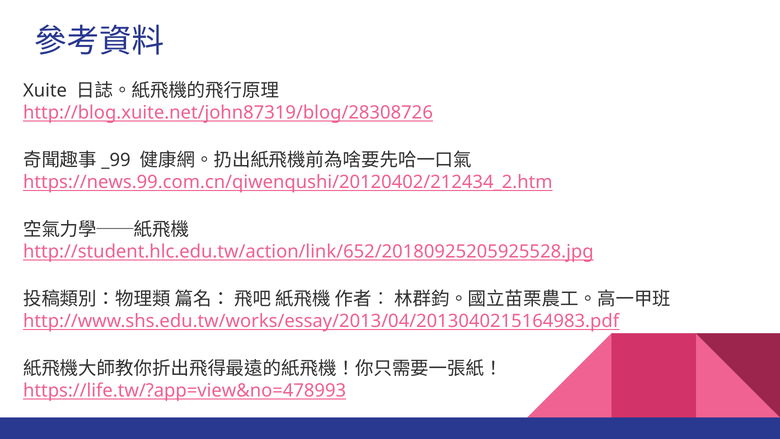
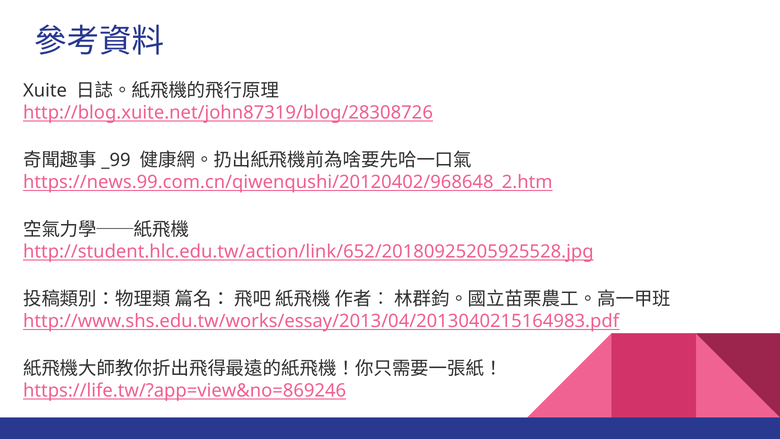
https://news.99.com.cn/qiwenqushi/20120402/212434_2.htm: https://news.99.com.cn/qiwenqushi/20120402/212434_2.htm -> https://news.99.com.cn/qiwenqushi/20120402/968648_2.htm
https://life.tw/?app=view&no=478993: https://life.tw/?app=view&no=478993 -> https://life.tw/?app=view&no=869246
